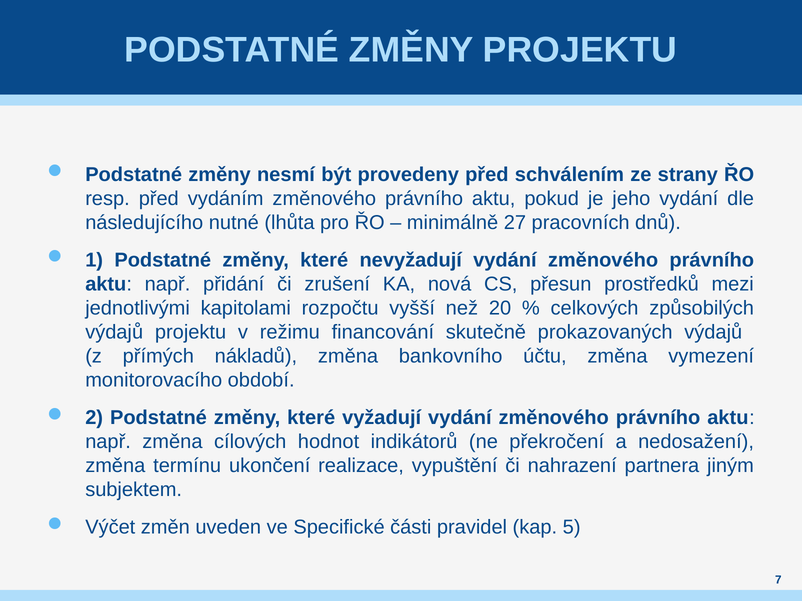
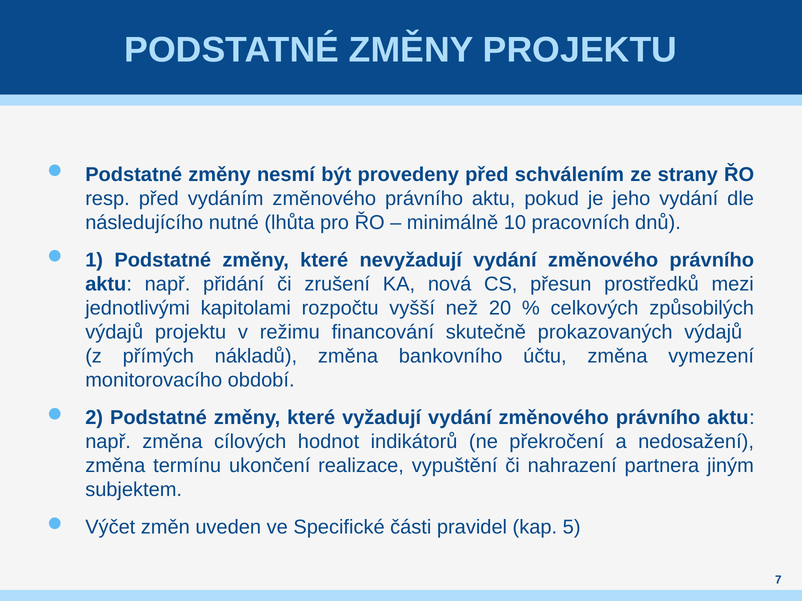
27: 27 -> 10
